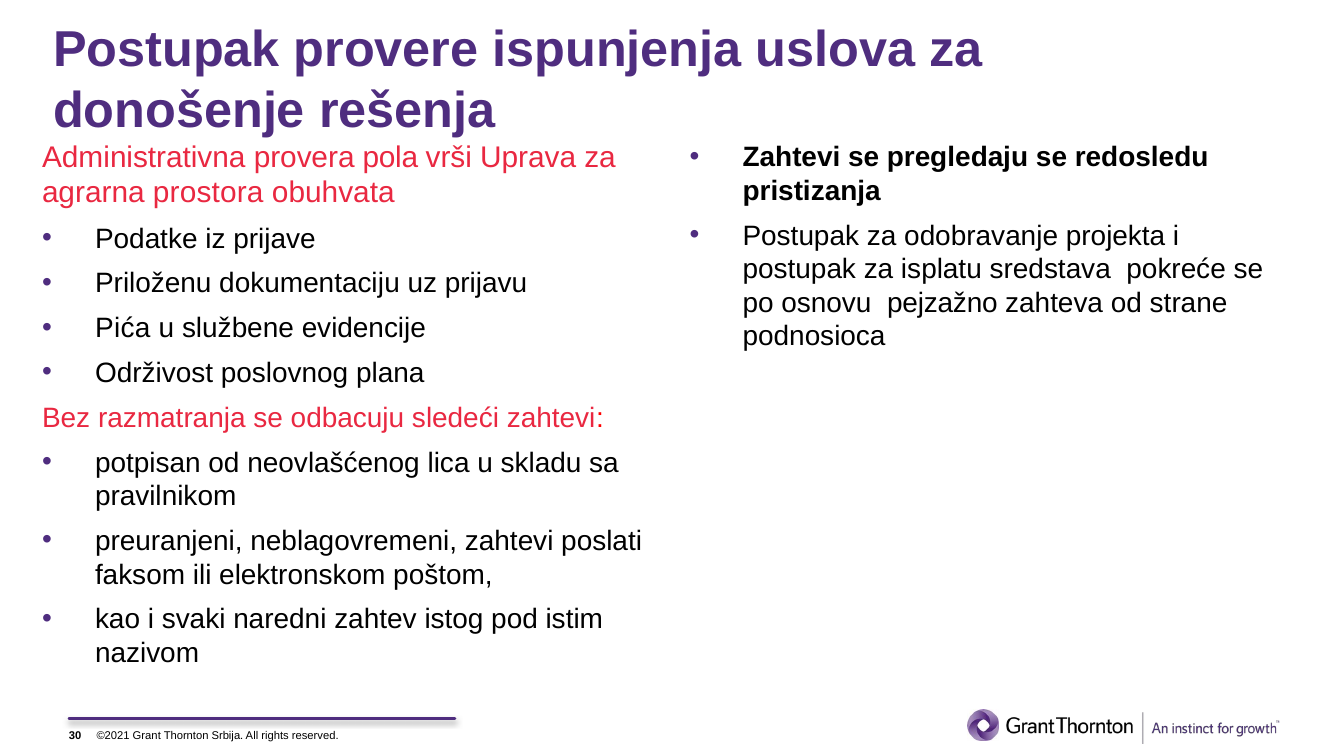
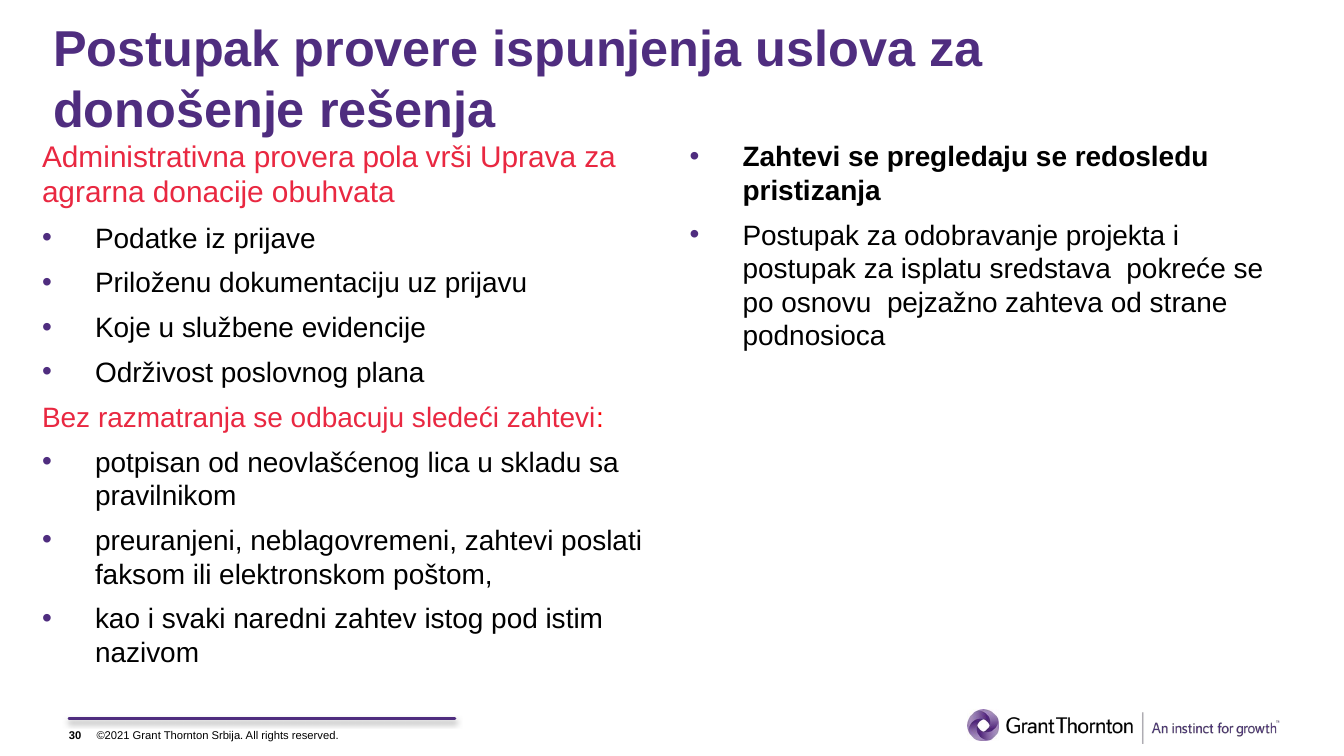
prostora: prostora -> donacije
Pića: Pića -> Koje
